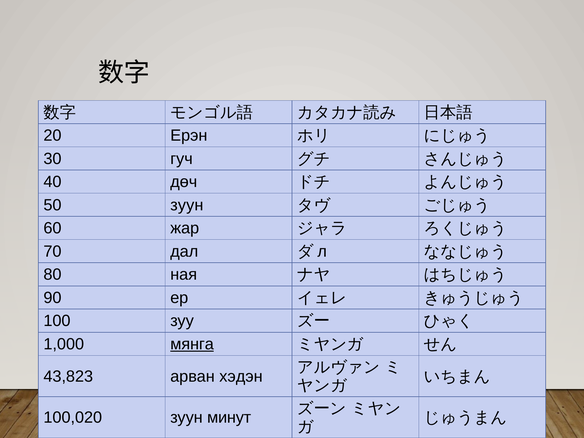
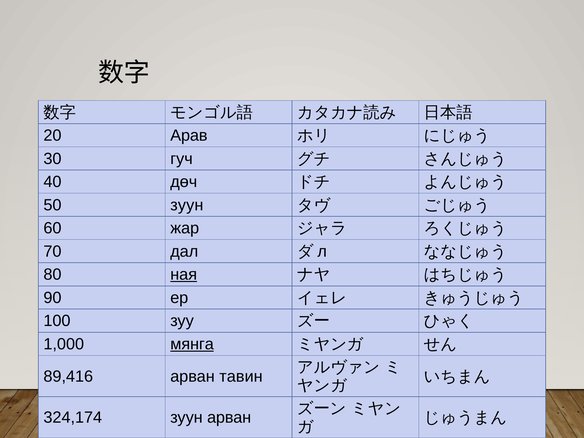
Ерэн: Ерэн -> Арав
ная underline: none -> present
43,823: 43,823 -> 89,416
хэдэн: хэдэн -> тавин
100,020: 100,020 -> 324,174
зуун минут: минут -> арван
